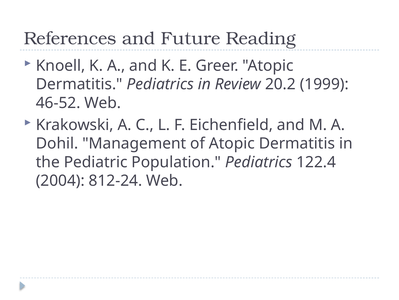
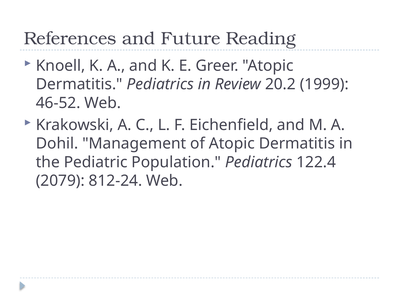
2004: 2004 -> 2079
